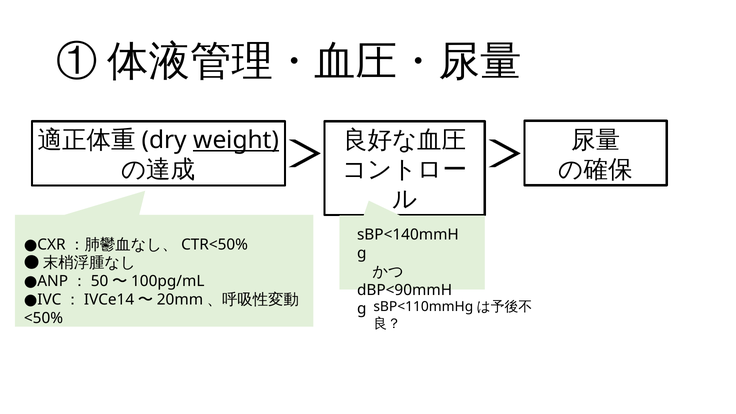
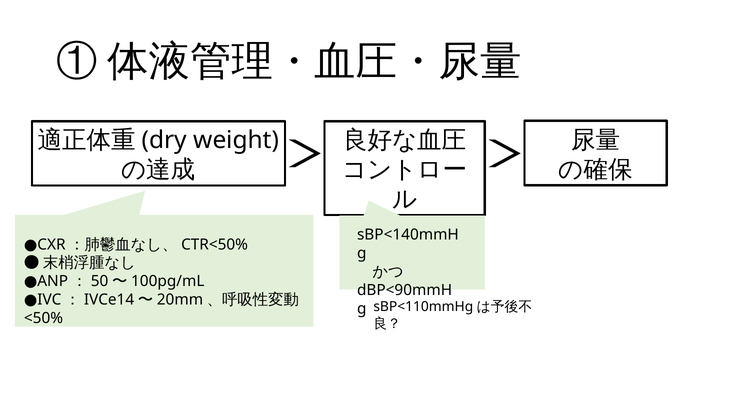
weight underline: present -> none
